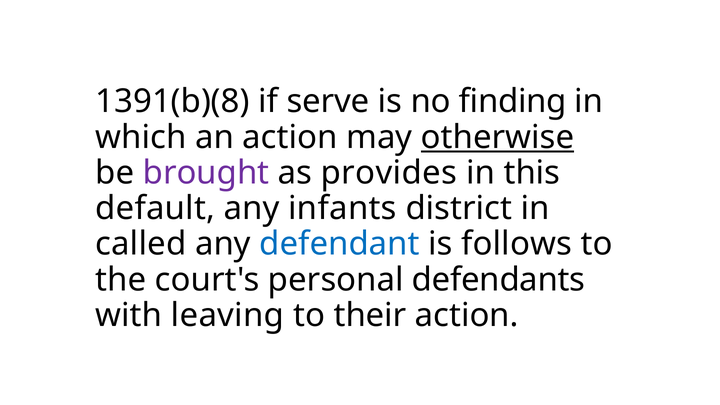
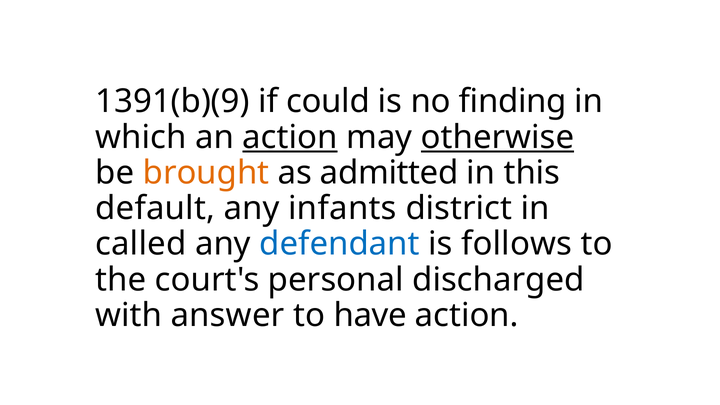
1391(b)(8: 1391(b)(8 -> 1391(b)(9
serve: serve -> could
action at (290, 137) underline: none -> present
brought colour: purple -> orange
provides: provides -> admitted
defendants: defendants -> discharged
leaving: leaving -> answer
their: their -> have
